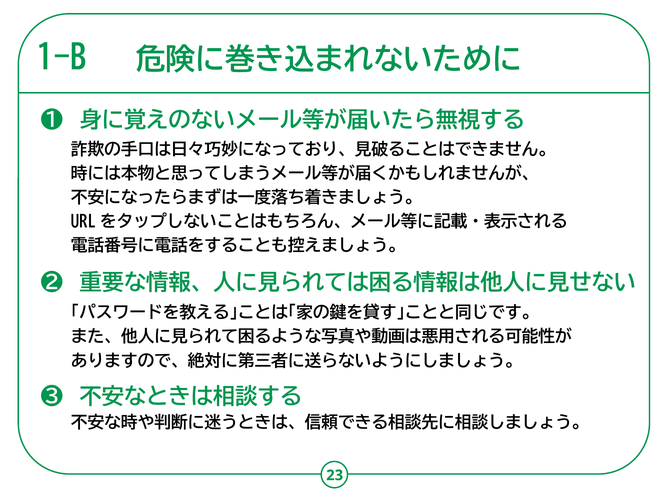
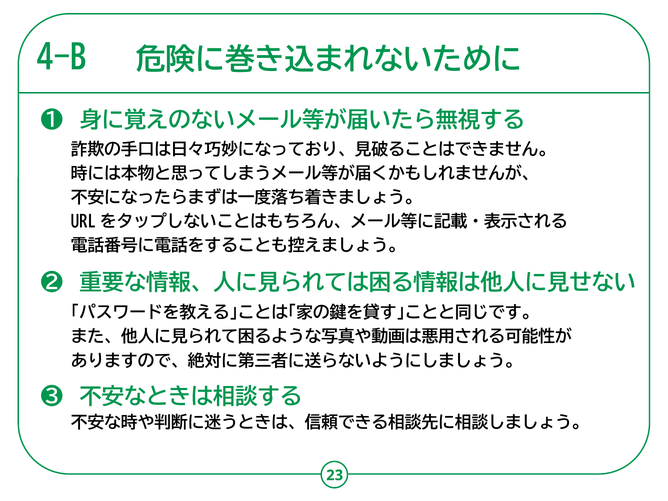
1-B: 1-B -> 4-B
